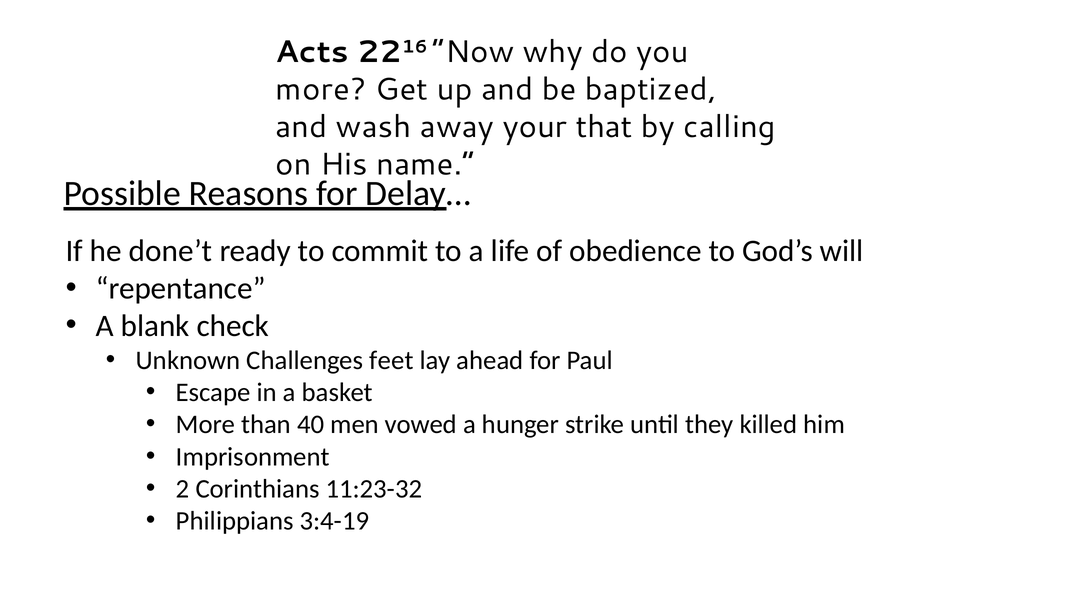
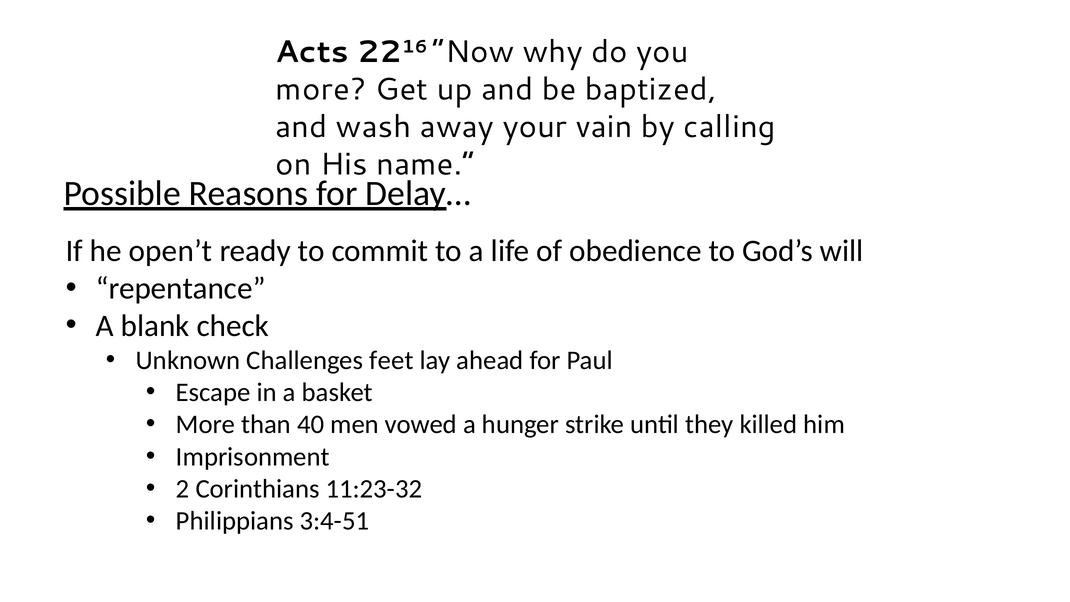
that: that -> vain
done’t: done’t -> open’t
3:4-19: 3:4-19 -> 3:4-51
